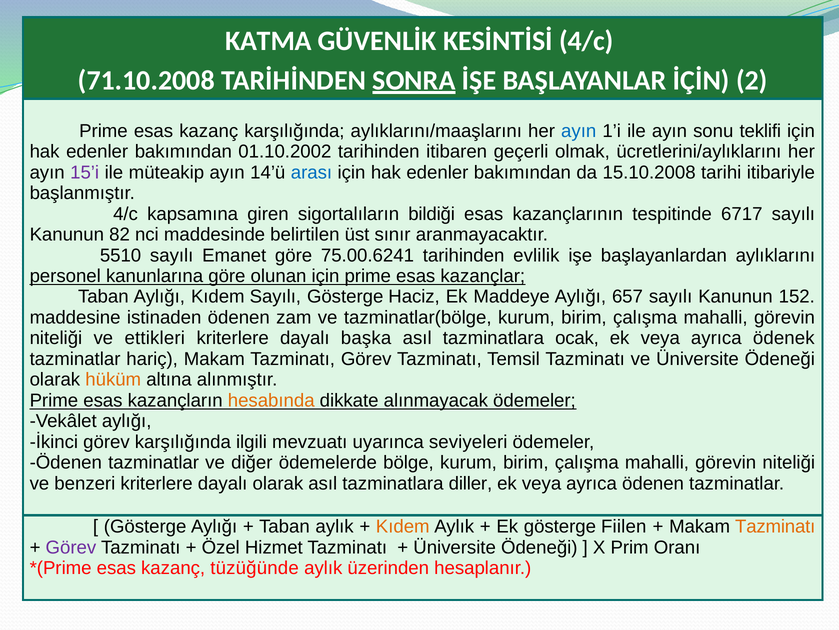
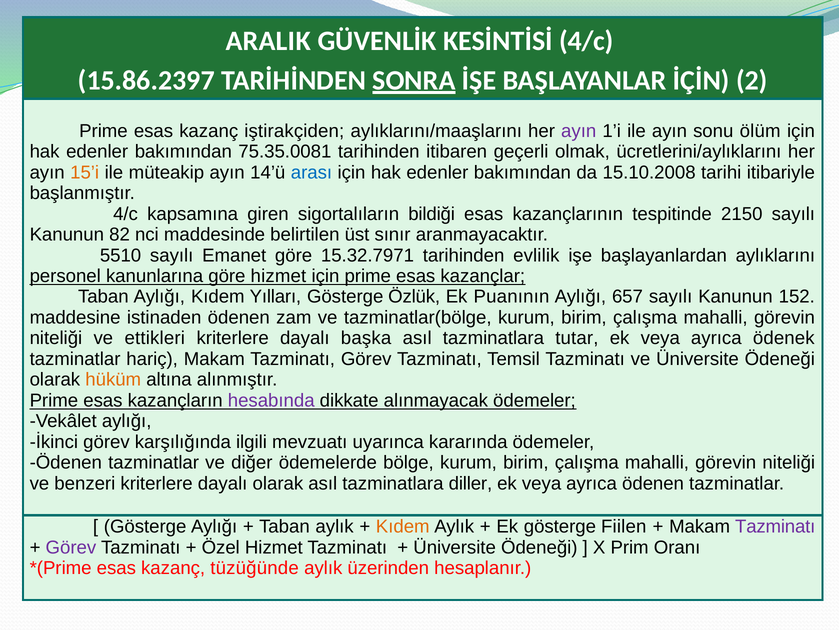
KATMA: KATMA -> ARALIK
71.10.2008: 71.10.2008 -> 15.86.2397
kazanç karşılığında: karşılığında -> iştirakçiden
ayın at (579, 131) colour: blue -> purple
teklifi: teklifi -> ölüm
01.10.2002: 01.10.2002 -> 75.35.0081
15’i colour: purple -> orange
6717: 6717 -> 2150
75.00.6241: 75.00.6241 -> 15.32.7971
göre olunan: olunan -> hizmet
Kıdem Sayılı: Sayılı -> Yılları
Haciz: Haciz -> Özlük
Maddeye: Maddeye -> Puanının
ocak: ocak -> tutar
hesabında colour: orange -> purple
seviyeleri: seviyeleri -> kararında
Tazminatı at (775, 526) colour: orange -> purple
